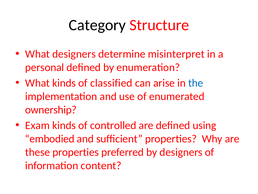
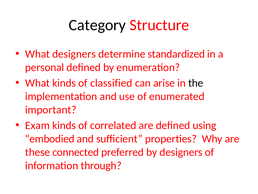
misinterpret: misinterpret -> standardized
the colour: blue -> black
ownership: ownership -> important
controlled: controlled -> correlated
these properties: properties -> connected
content: content -> through
